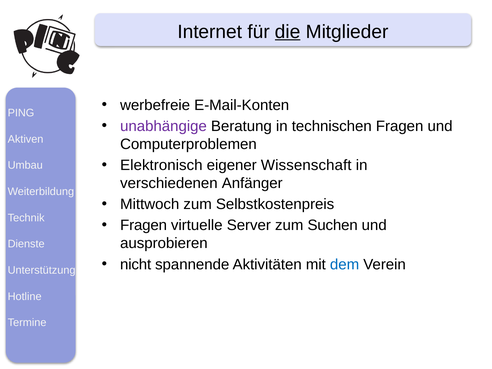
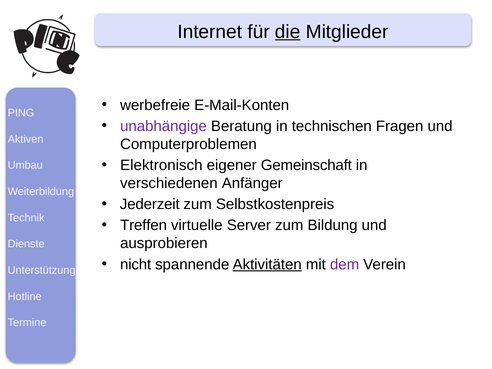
Wissenschaft: Wissenschaft -> Gemeinschaft
Mittwoch: Mittwoch -> Jederzeit
Fragen at (144, 225): Fragen -> Treffen
Suchen: Suchen -> Bildung
Aktivitäten underline: none -> present
dem colour: blue -> purple
